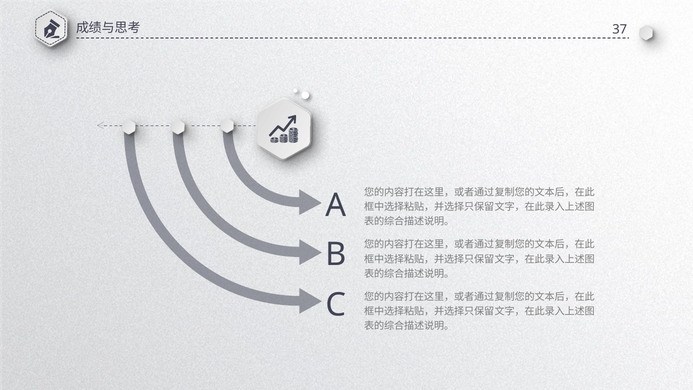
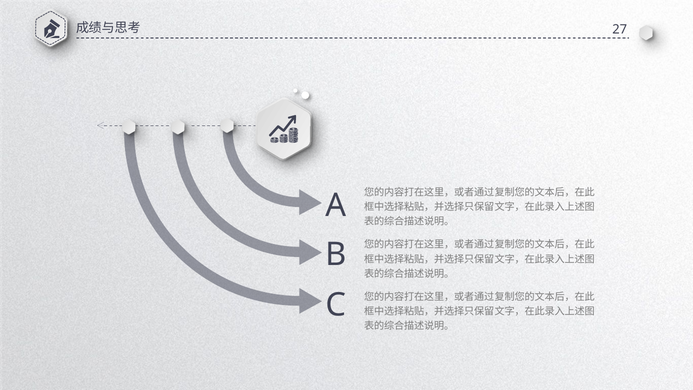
37: 37 -> 27
